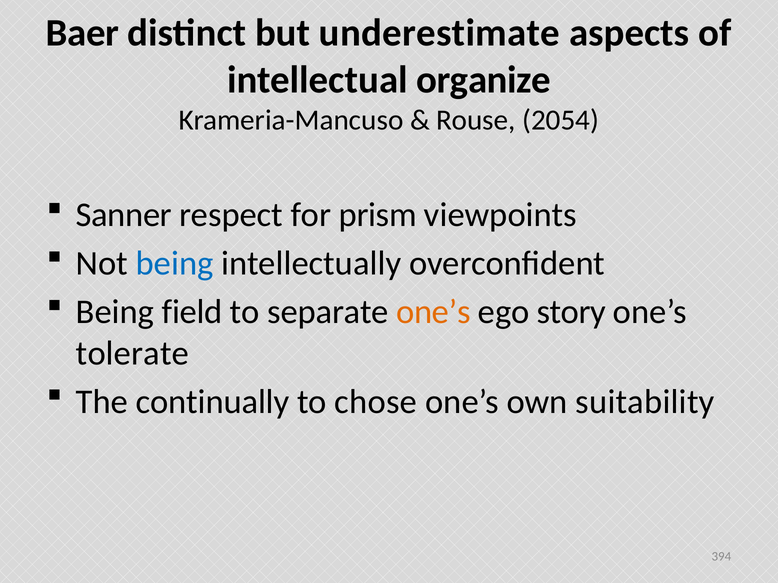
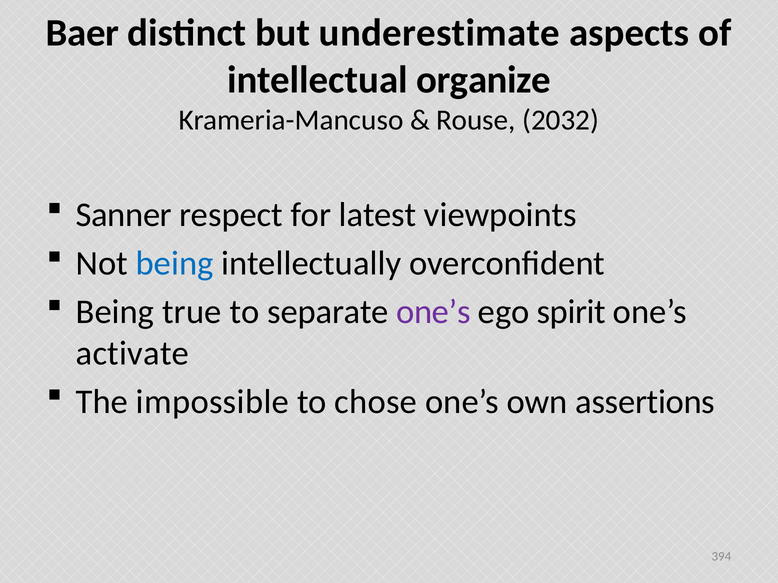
2054: 2054 -> 2032
prism: prism -> latest
field: field -> true
one’s at (433, 312) colour: orange -> purple
story: story -> spirit
tolerate: tolerate -> activate
continually: continually -> impossible
suitability: suitability -> assertions
